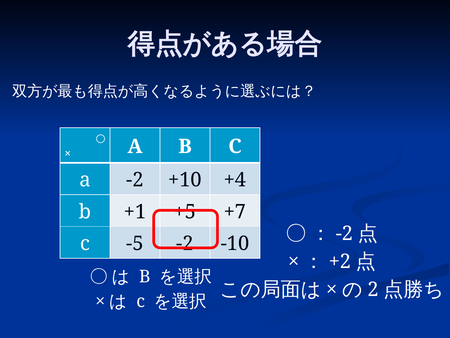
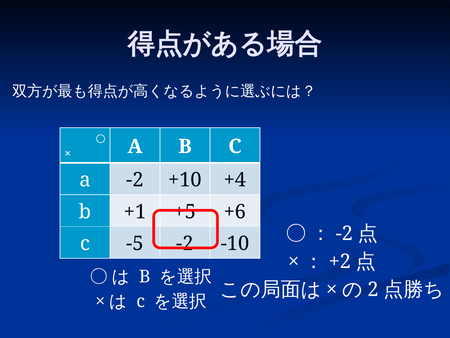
+7: +7 -> +6
